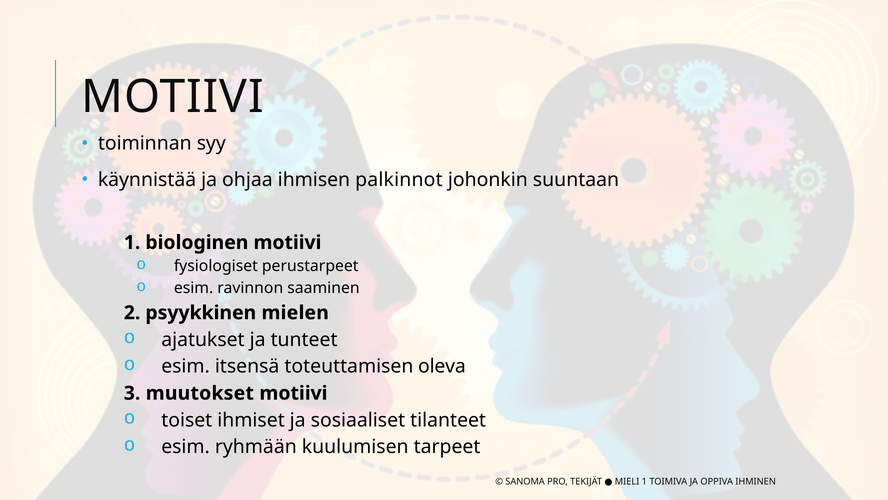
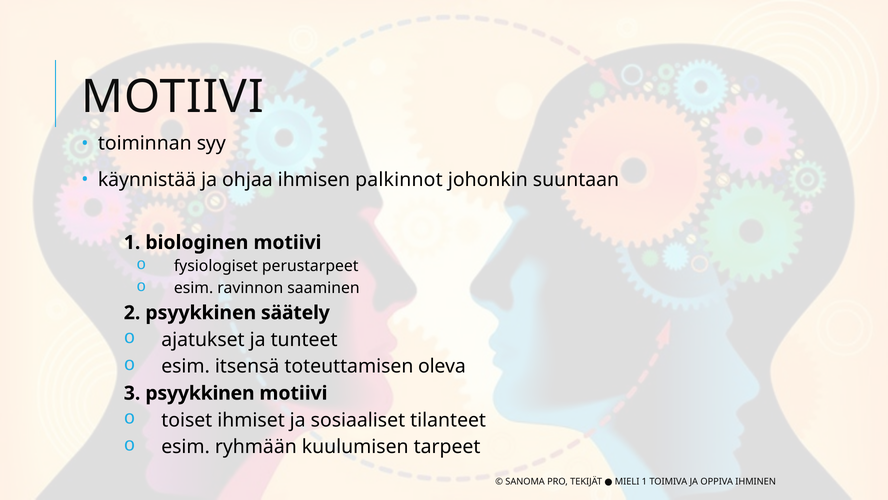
mielen: mielen -> säätely
3 muutokset: muutokset -> psyykkinen
